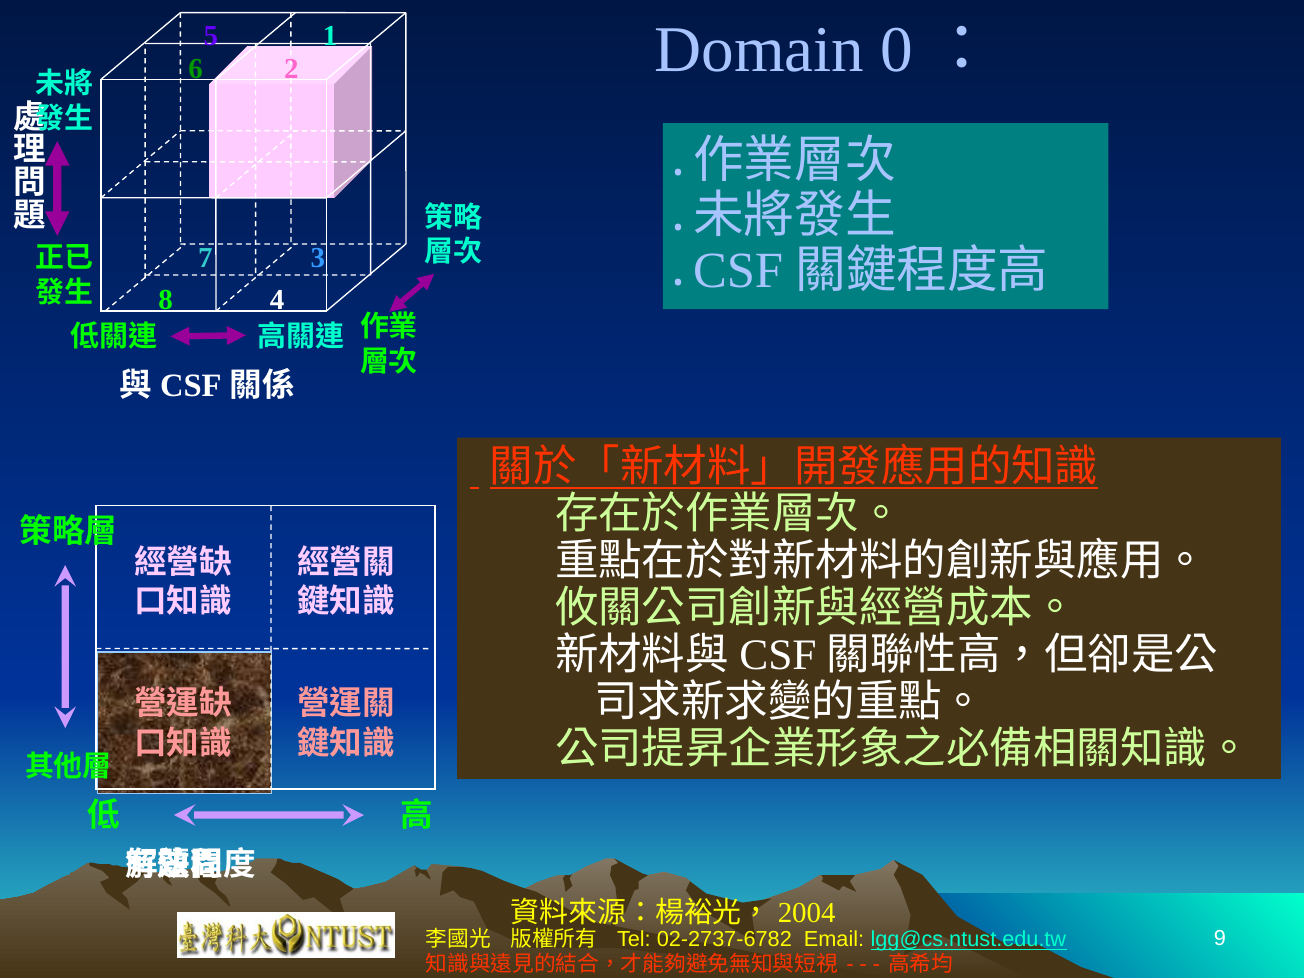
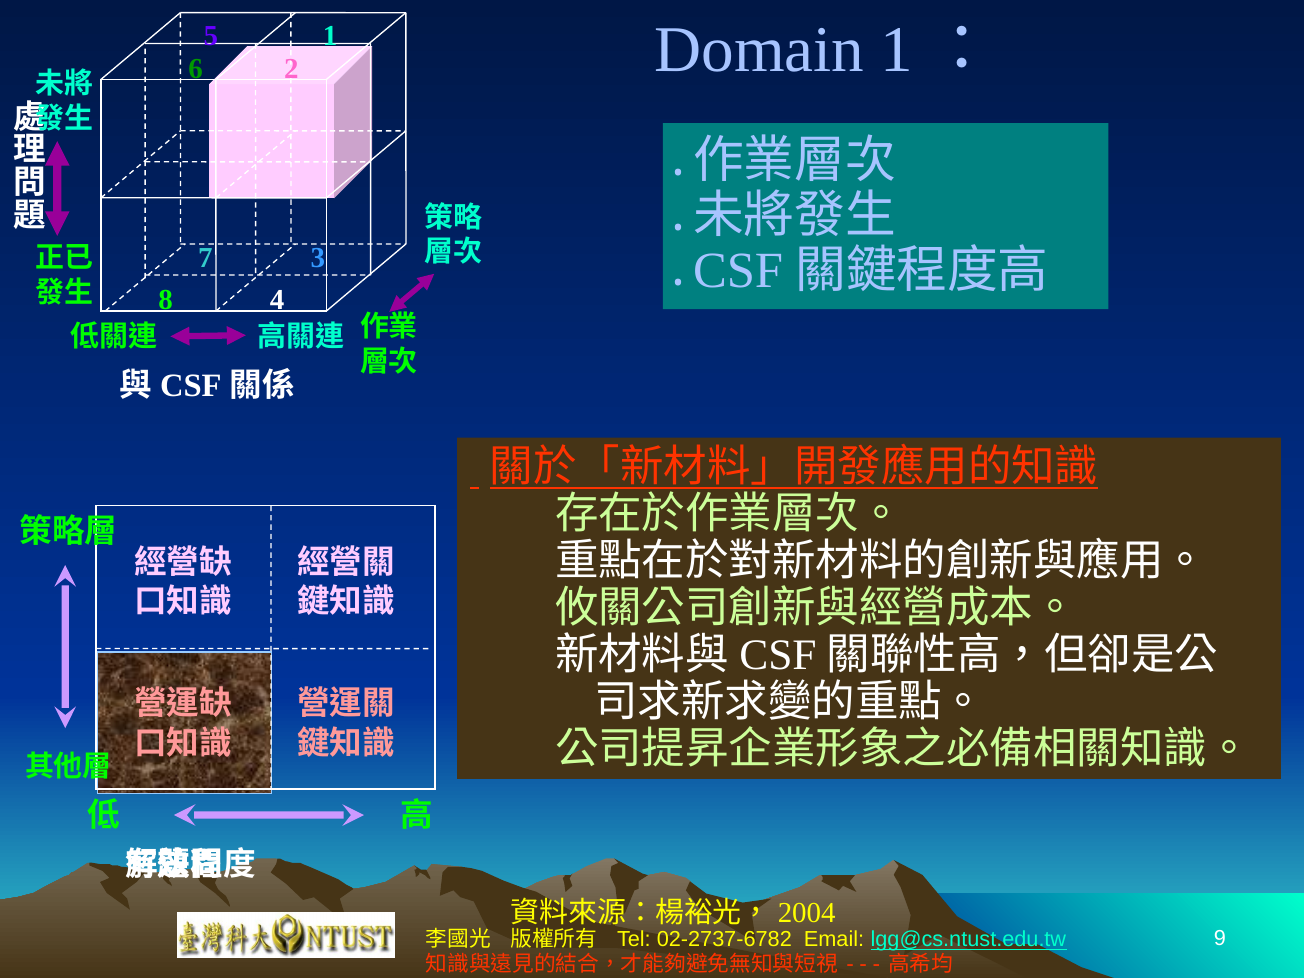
Domain 0: 0 -> 1
